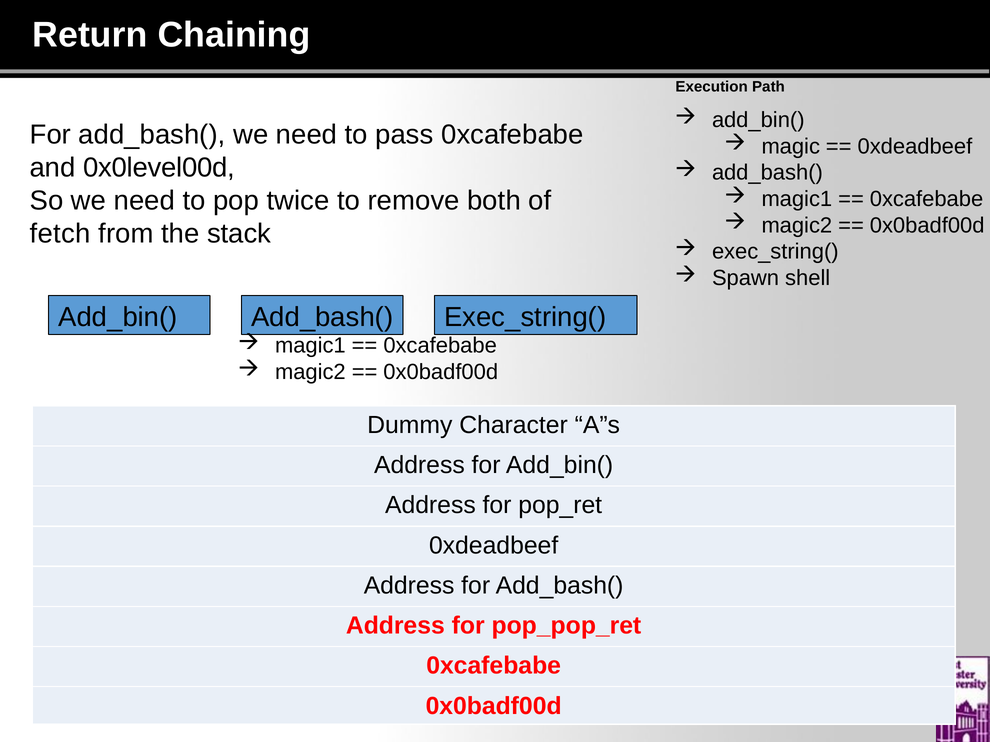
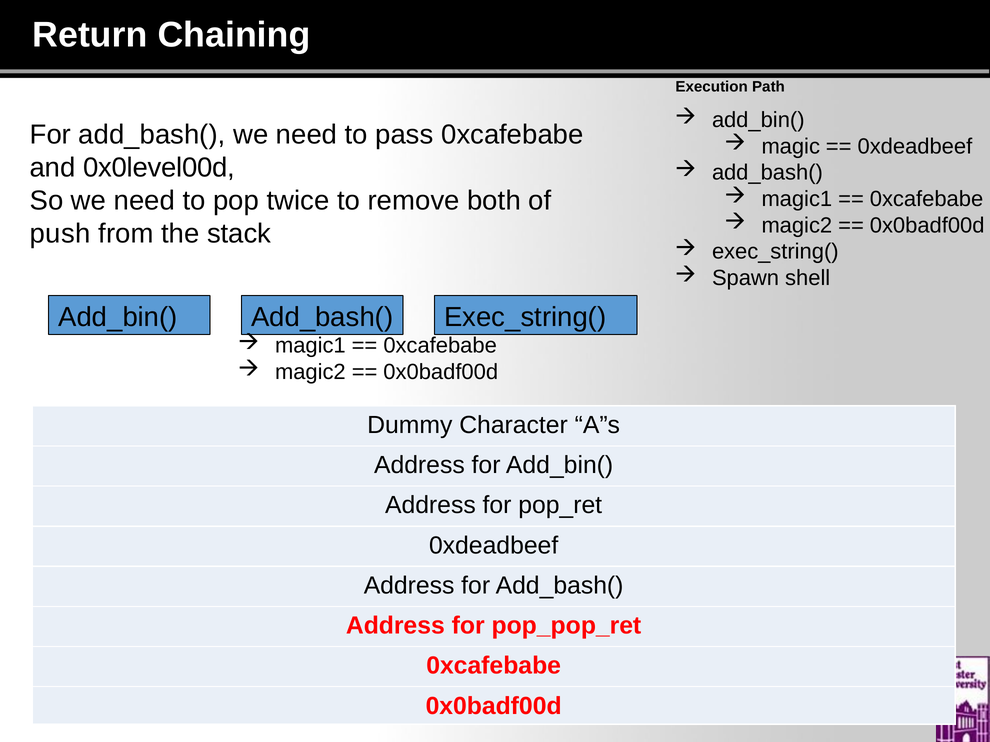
fetch: fetch -> push
